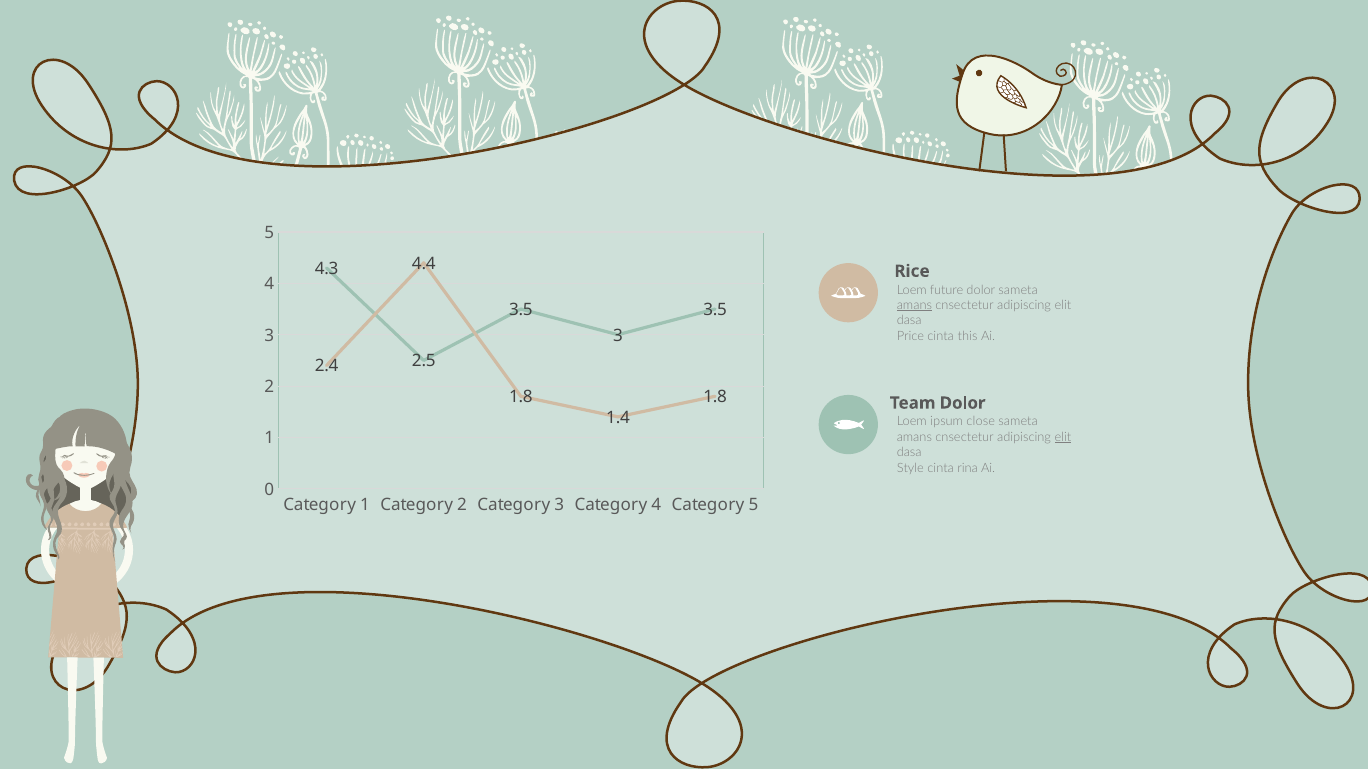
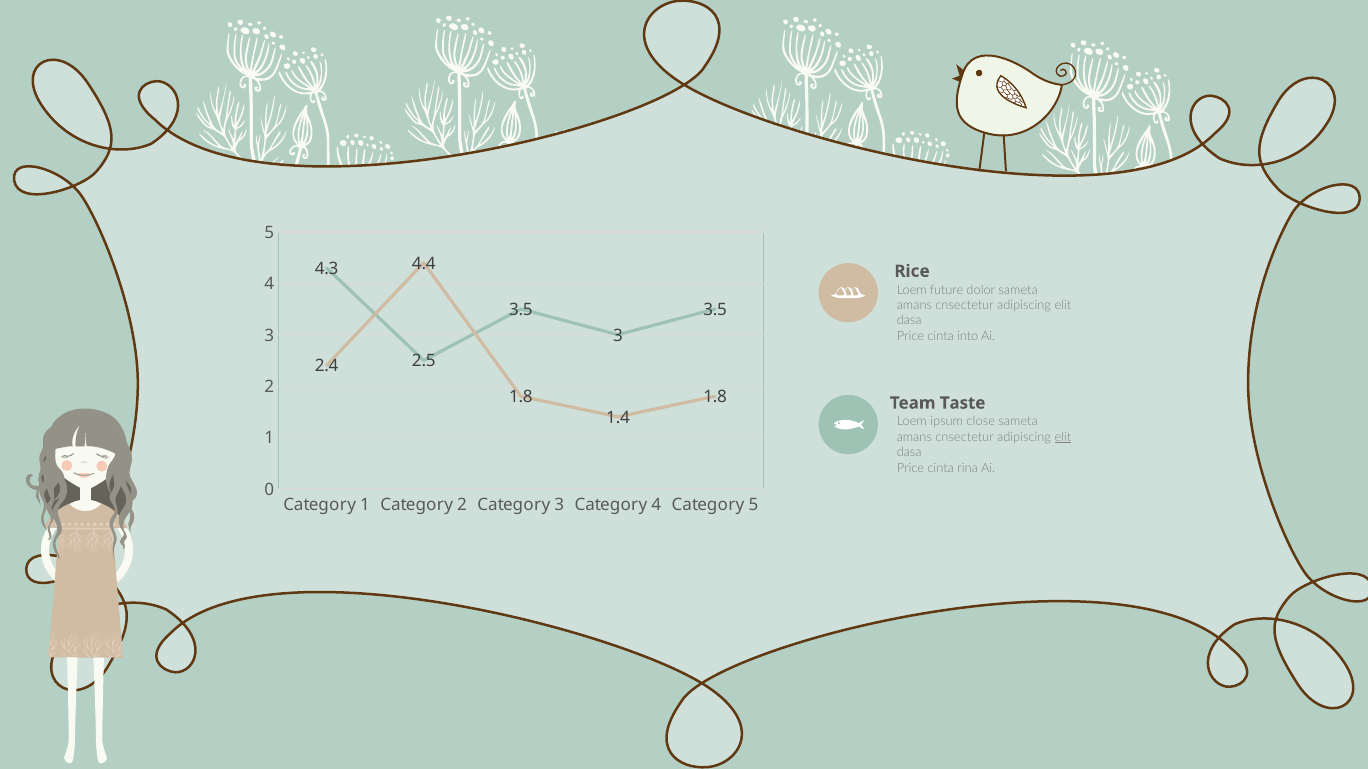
amans at (914, 305) underline: present -> none
this: this -> into
Team Dolor: Dolor -> Taste
Style at (910, 468): Style -> Price
